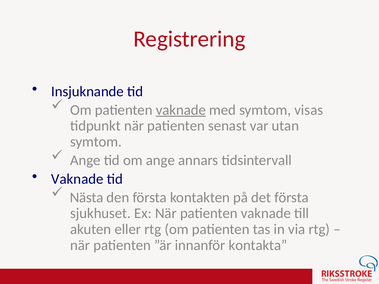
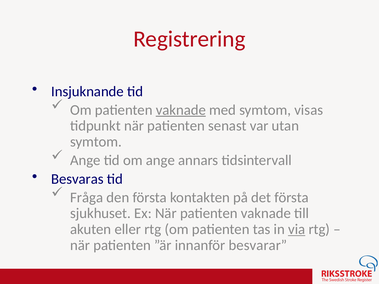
Vaknade at (77, 179): Vaknade -> Besvaras
Nästa: Nästa -> Fråga
via underline: none -> present
kontakta: kontakta -> besvarar
